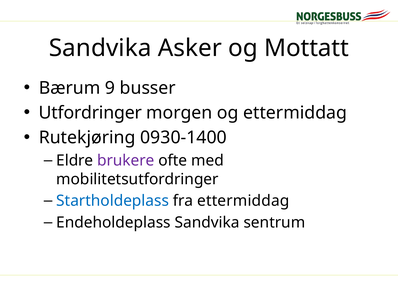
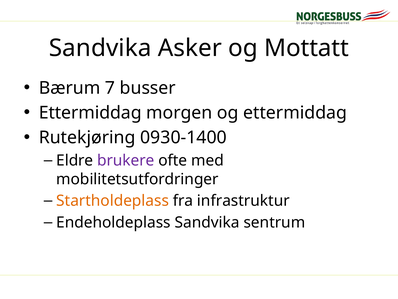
9: 9 -> 7
Utfordringer at (90, 113): Utfordringer -> Ettermiddag
Startholdeplass colour: blue -> orange
fra ettermiddag: ettermiddag -> infrastruktur
